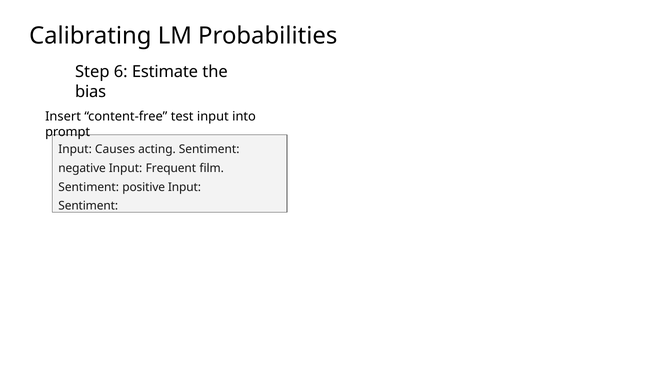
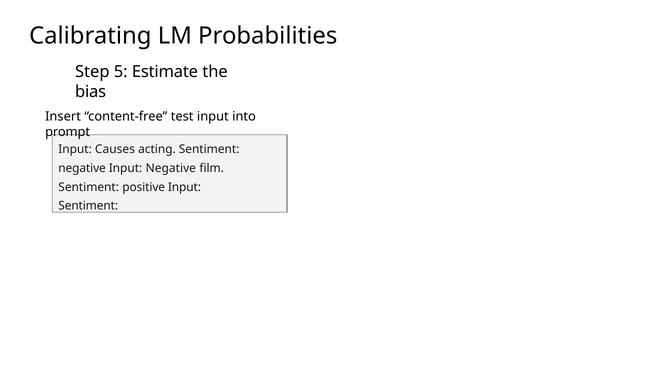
6: 6 -> 5
Input Frequent: Frequent -> Negative
